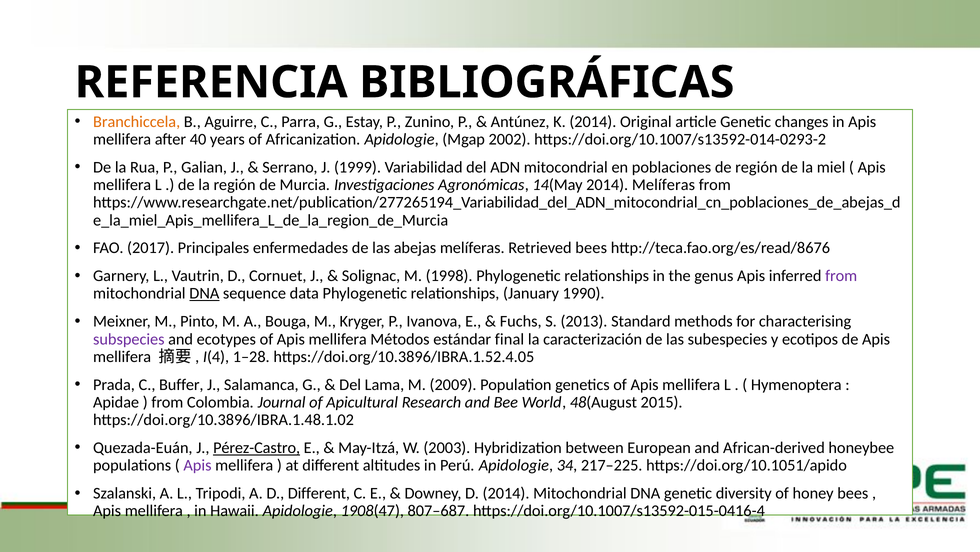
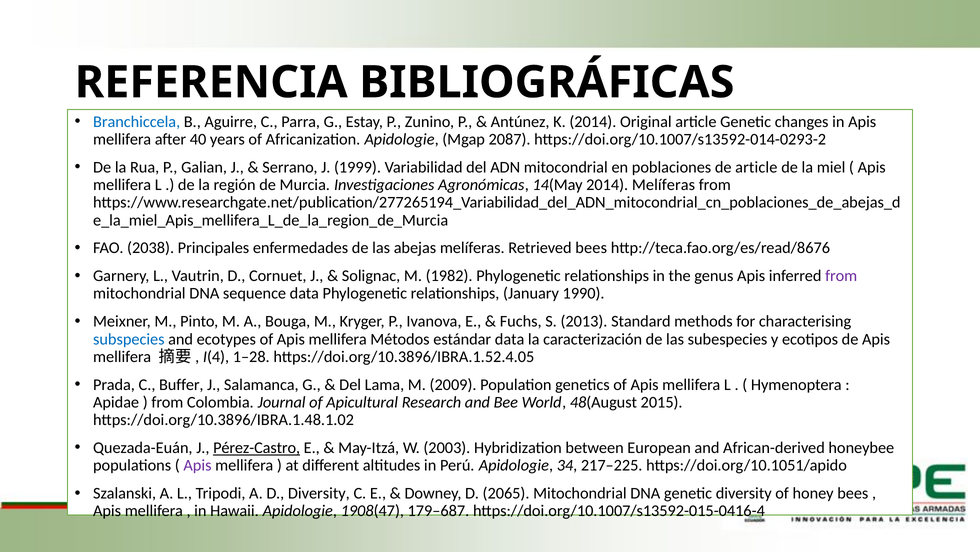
Branchiccela colour: orange -> blue
2002: 2002 -> 2087
de región: región -> article
2017: 2017 -> 2038
1998: 1998 -> 1982
DNA at (204, 293) underline: present -> none
subspecies colour: purple -> blue
estándar final: final -> data
D Different: Different -> Diversity
D 2014: 2014 -> 2065
807–687: 807–687 -> 179–687
